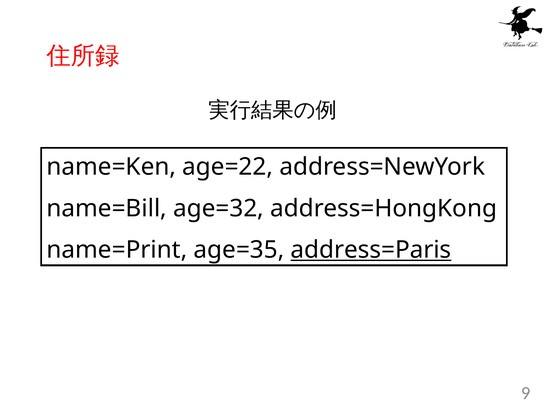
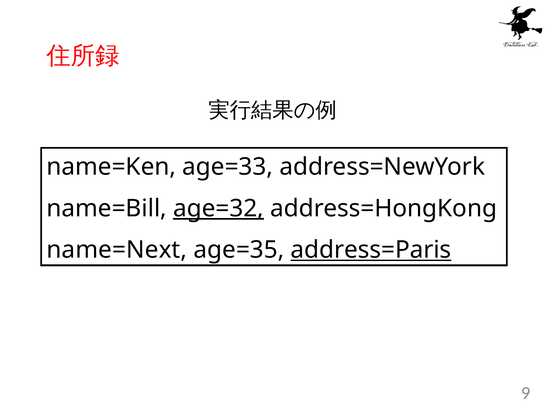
age=22: age=22 -> age=33
age=32 underline: none -> present
name=Print: name=Print -> name=Next
